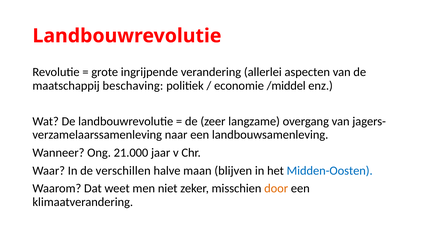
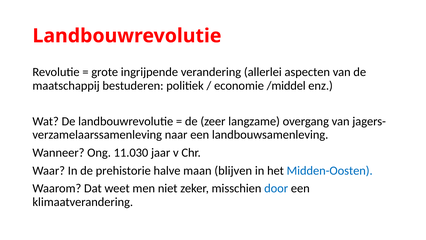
beschaving: beschaving -> bestuderen
21.000: 21.000 -> 11.030
verschillen: verschillen -> prehistorie
door colour: orange -> blue
